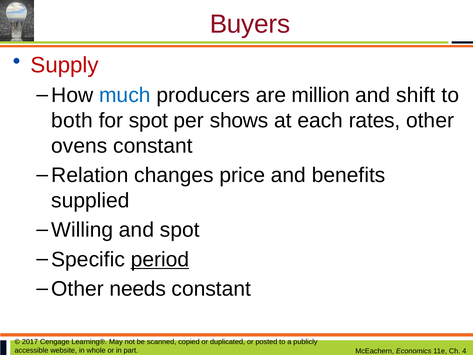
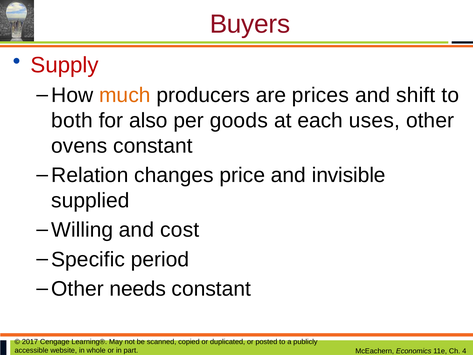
much colour: blue -> orange
million: million -> prices
for spot: spot -> also
shows: shows -> goods
rates: rates -> uses
benefits: benefits -> invisible
and spot: spot -> cost
period underline: present -> none
